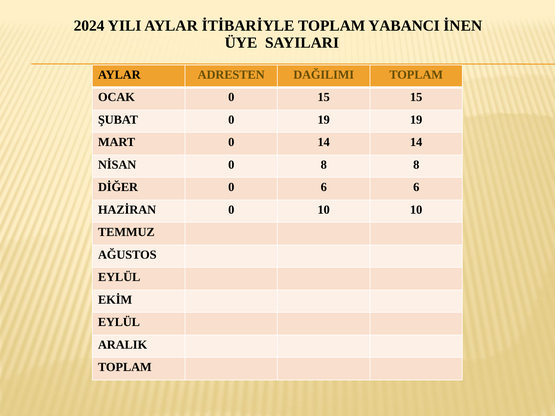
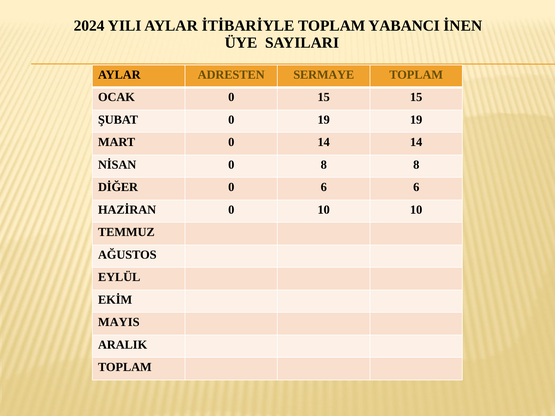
DAĞILIMI: DAĞILIMI -> SERMAYE
EYLÜL at (119, 322): EYLÜL -> MAYIS
